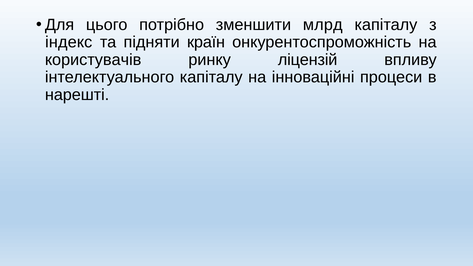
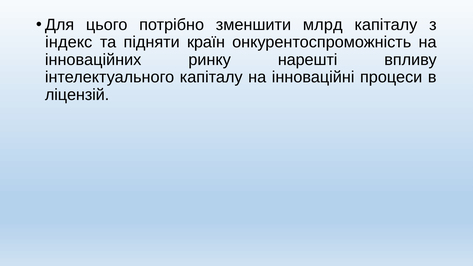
користувачів: користувачів -> інноваційних
ліцензій: ліцензій -> нарешті
нарешті: нарешті -> ліцензій
